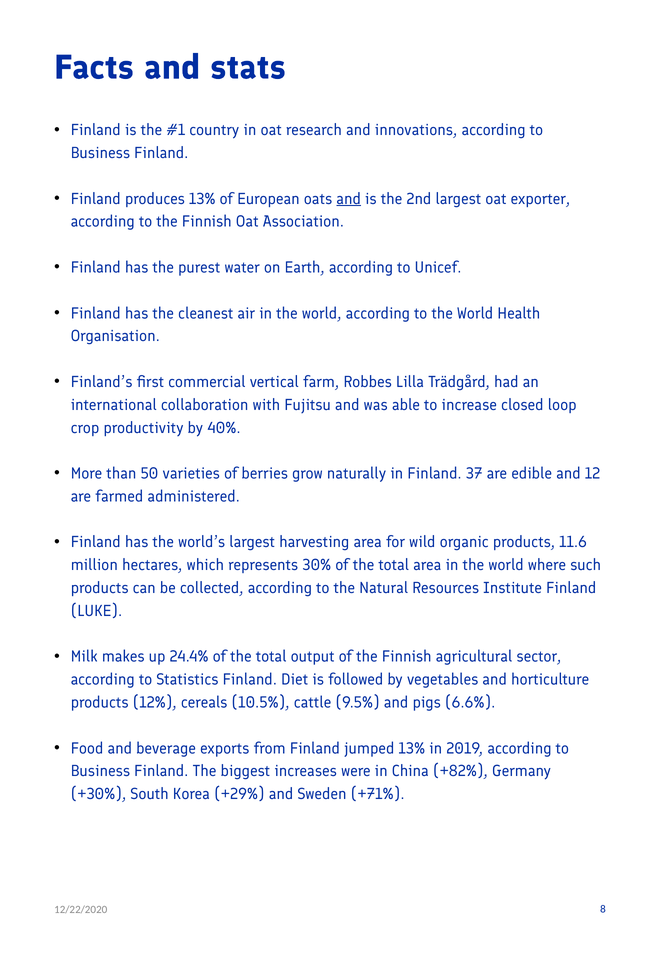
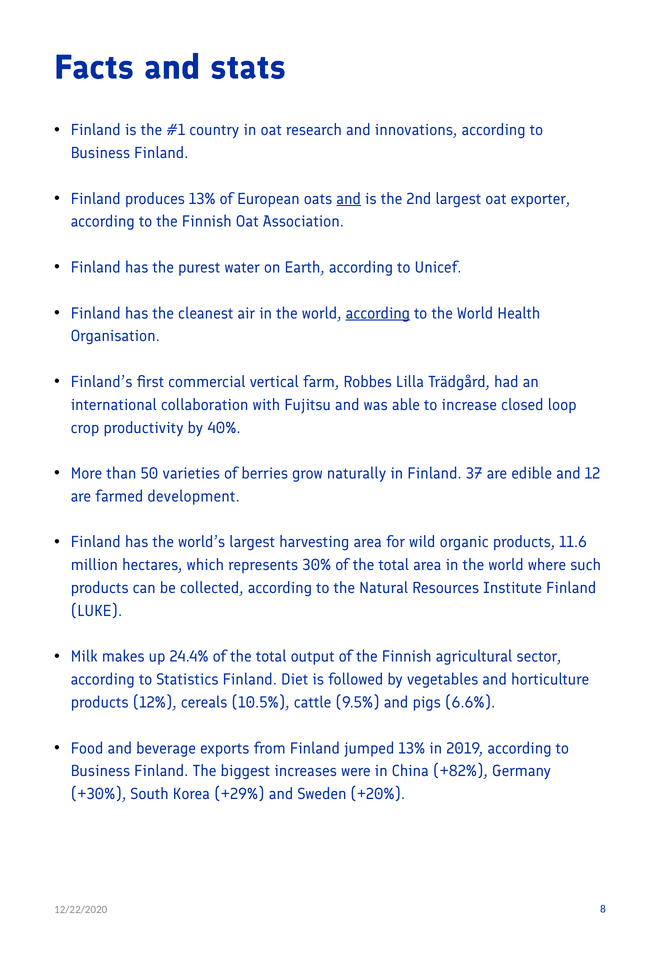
according at (378, 313) underline: none -> present
administered: administered -> development
+71%: +71% -> +20%
